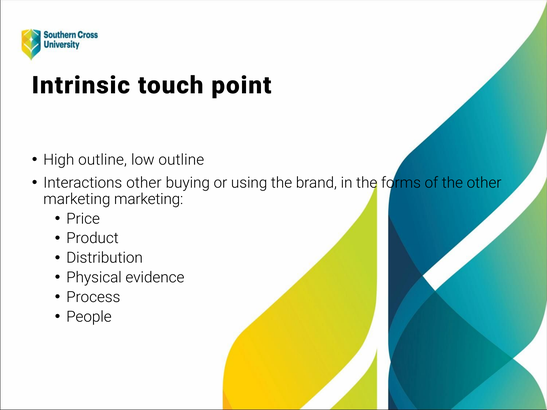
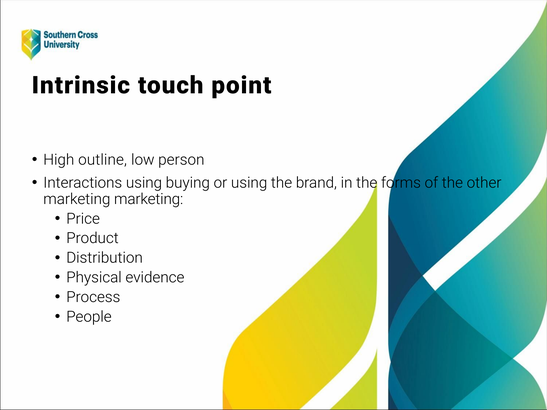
low outline: outline -> person
Interactions other: other -> using
